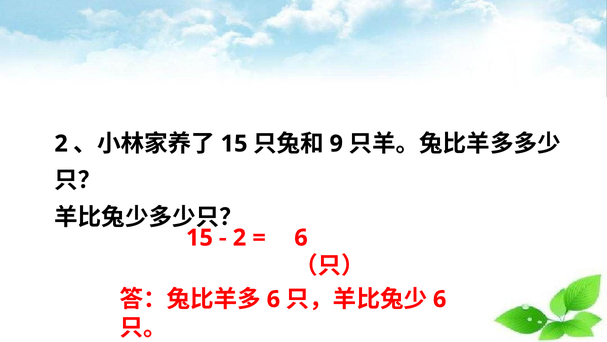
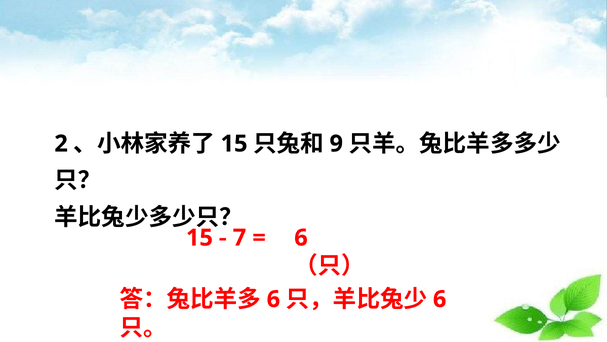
2 at (239, 237): 2 -> 7
